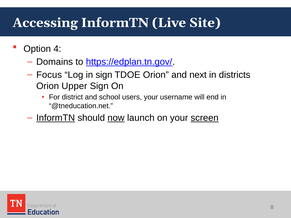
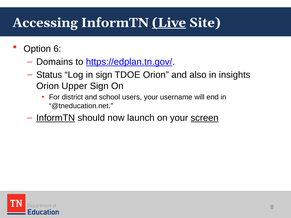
Live underline: none -> present
4: 4 -> 6
Focus: Focus -> Status
next: next -> also
districts: districts -> insights
now underline: present -> none
